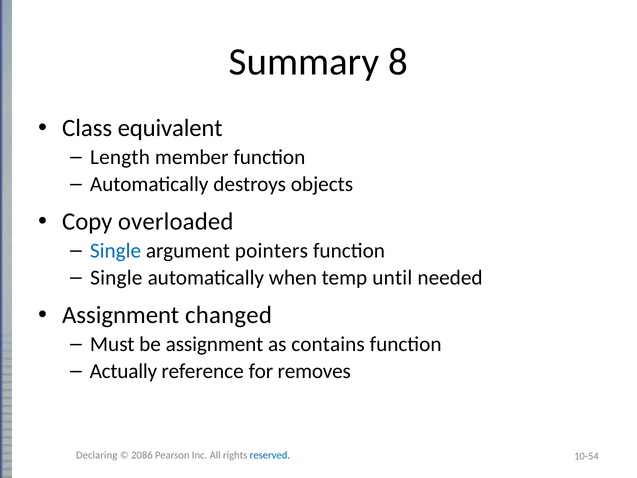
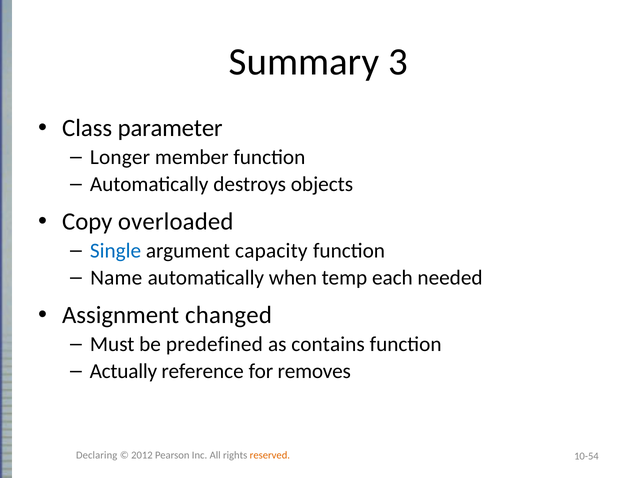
8: 8 -> 3
equivalent: equivalent -> parameter
Length: Length -> Longer
pointers: pointers -> capacity
Single at (116, 278): Single -> Name
until: until -> each
be assignment: assignment -> predefined
2086: 2086 -> 2012
reserved colour: blue -> orange
